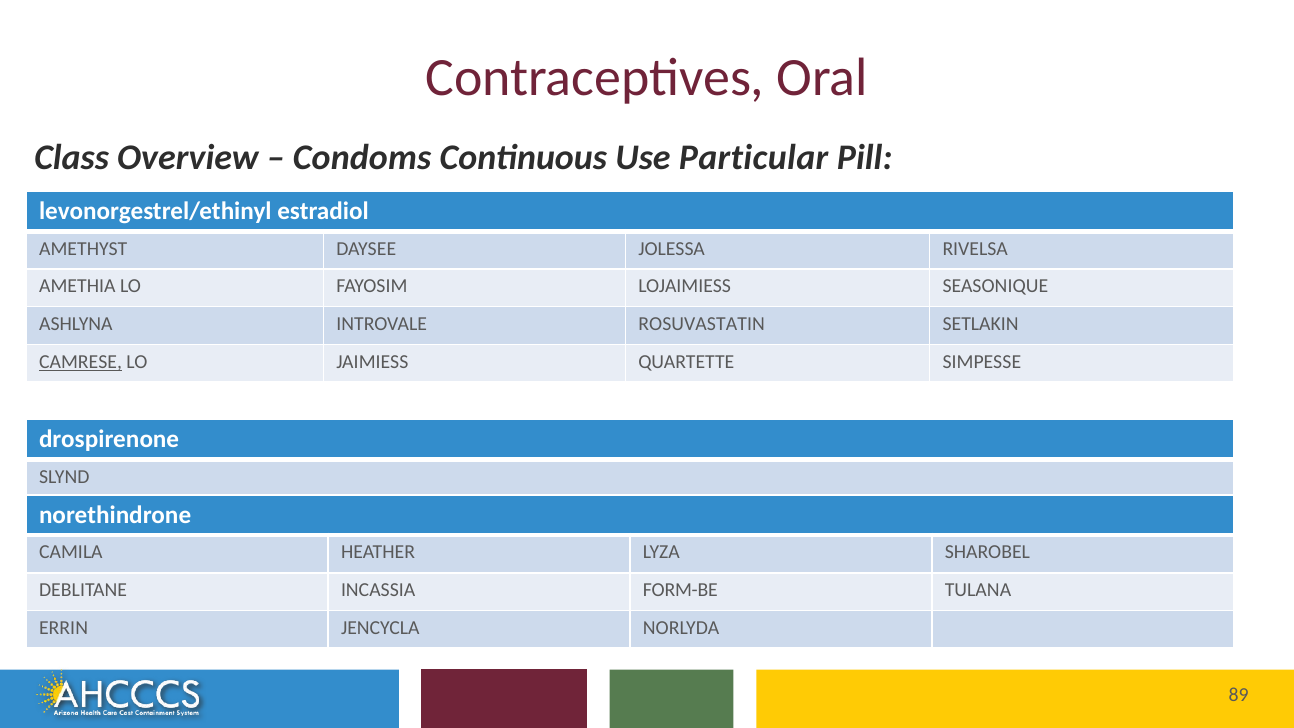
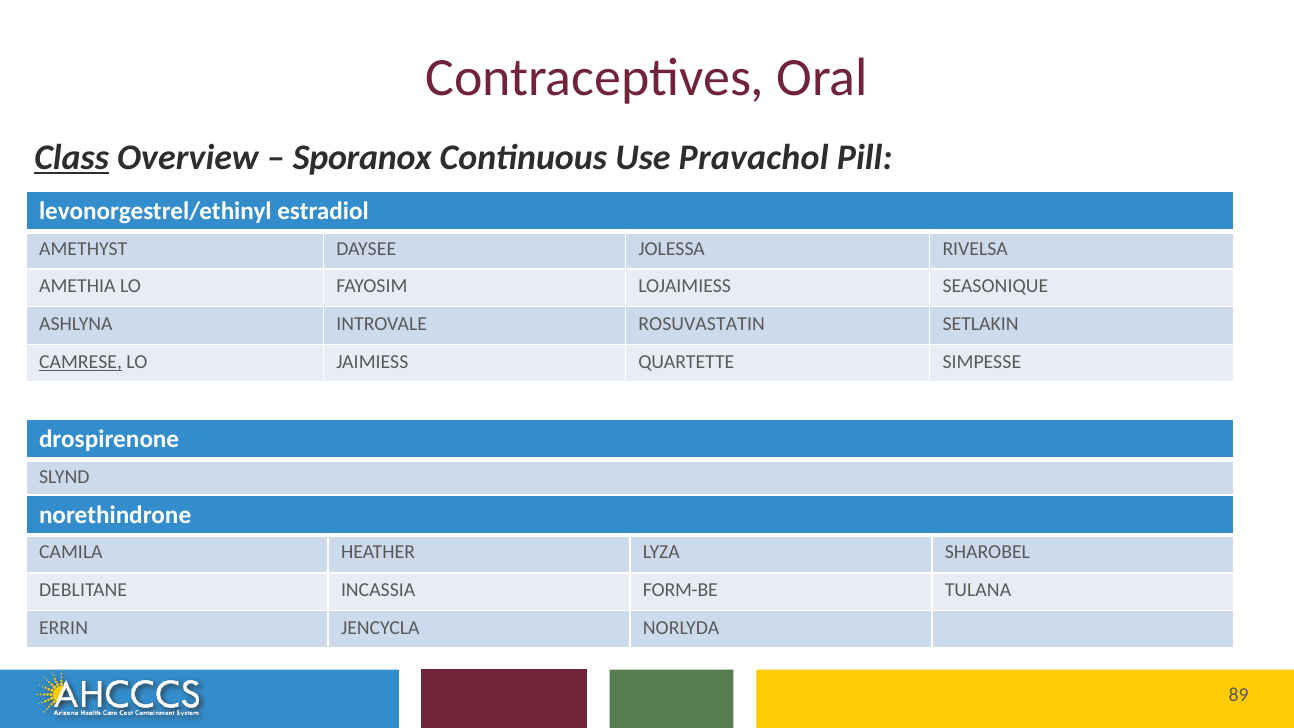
Class at (72, 157) underline: none -> present
Condoms: Condoms -> Sporanox
Particular: Particular -> Pravachol
